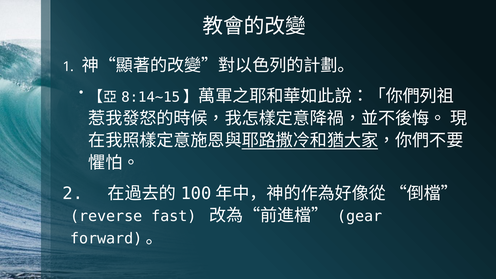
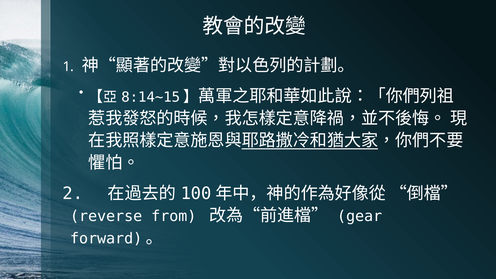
fast: fast -> from
